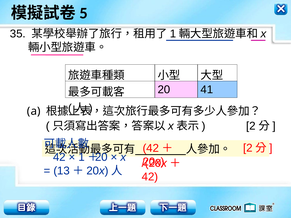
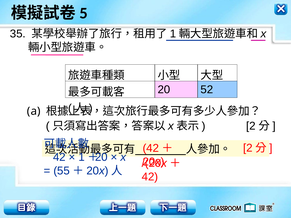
41: 41 -> 52
13: 13 -> 55
